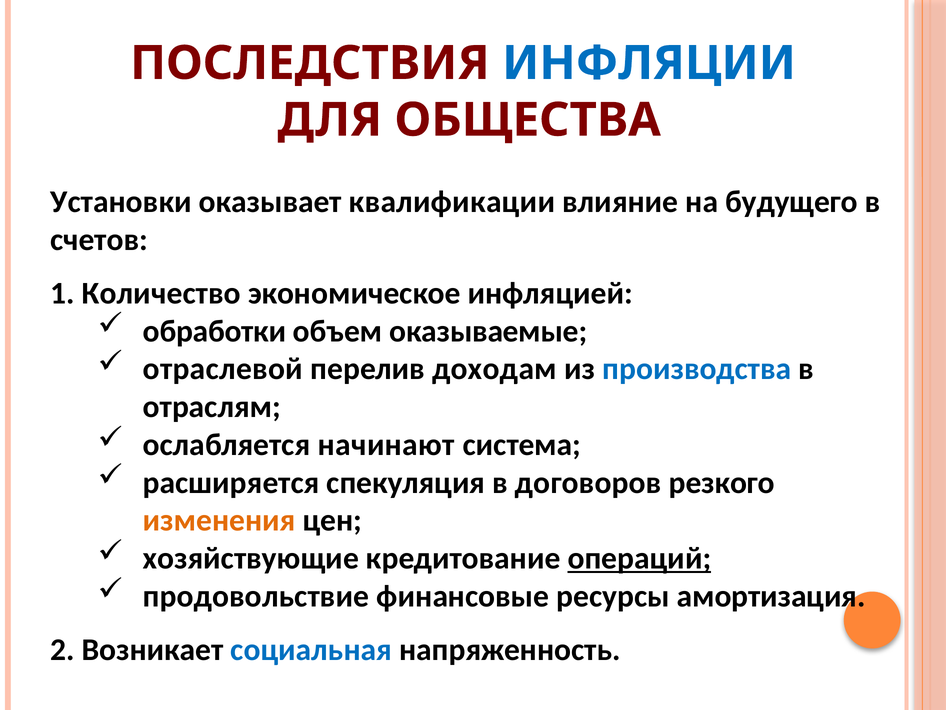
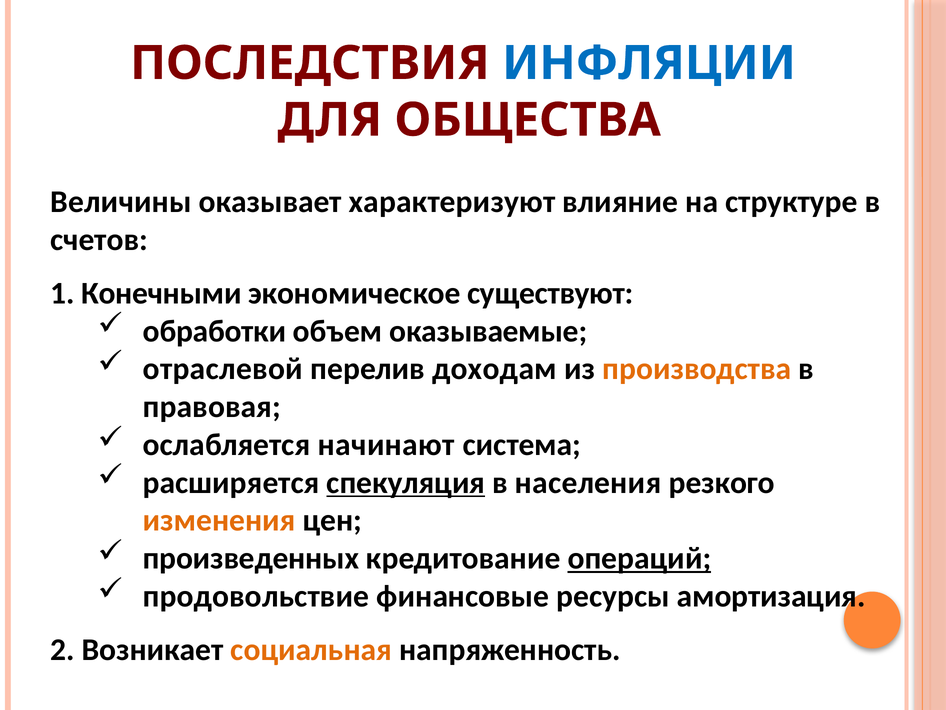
Установки: Установки -> Величины
квалификации: квалификации -> характеризуют
будущего: будущего -> структуре
Количество: Количество -> Конечными
инфляцией: инфляцией -> существуют
производства colour: blue -> orange
отраслям: отраслям -> правовая
спекуляция underline: none -> present
договоров: договоров -> населения
хозяйствующие: хозяйствующие -> произведенных
социальная colour: blue -> orange
